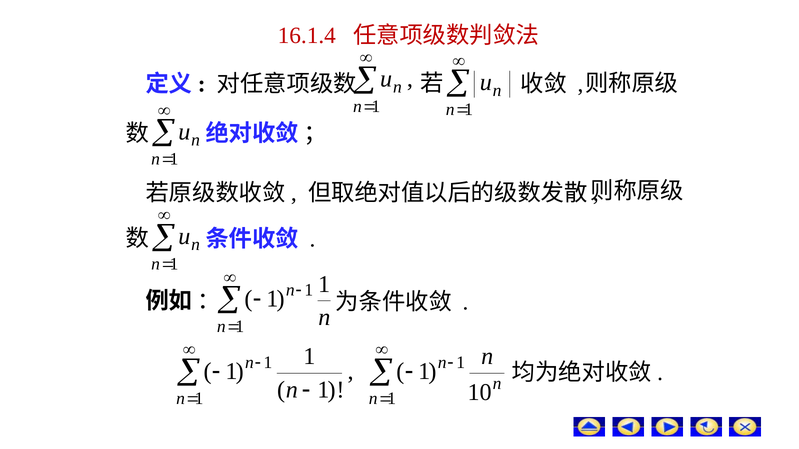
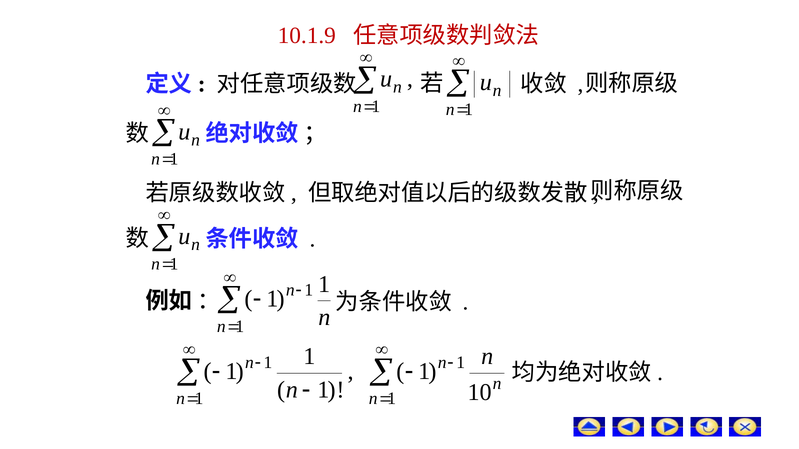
16.1.4: 16.1.4 -> 10.1.9
